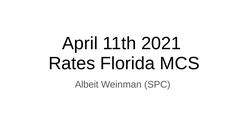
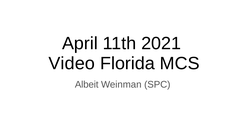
Rates: Rates -> Video
